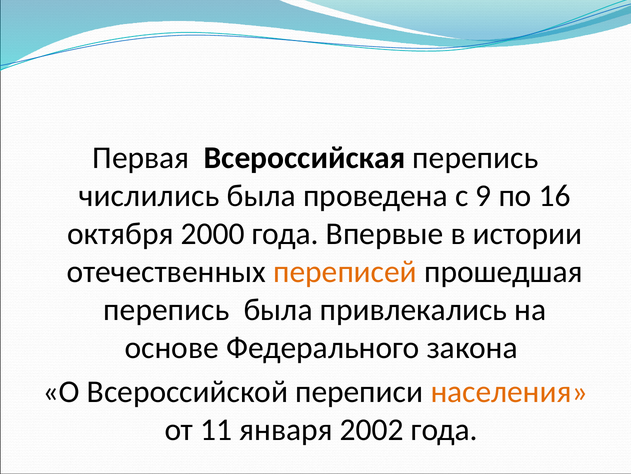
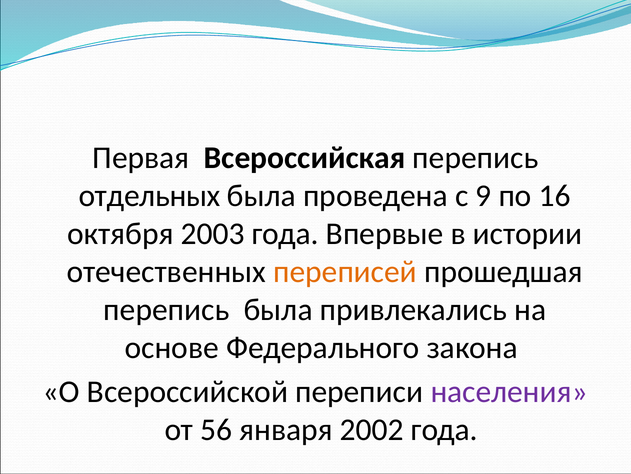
числились: числились -> отдельных
2000: 2000 -> 2003
населения colour: orange -> purple
11: 11 -> 56
